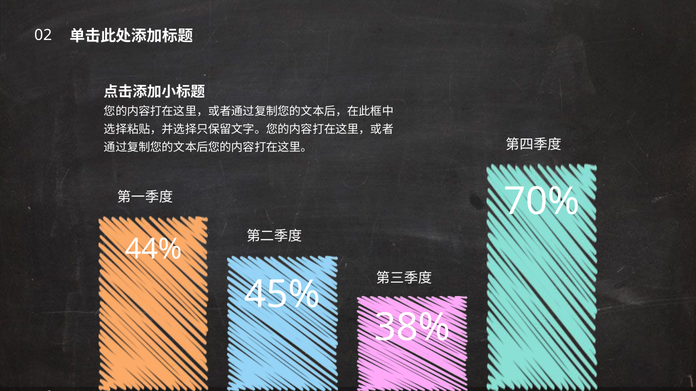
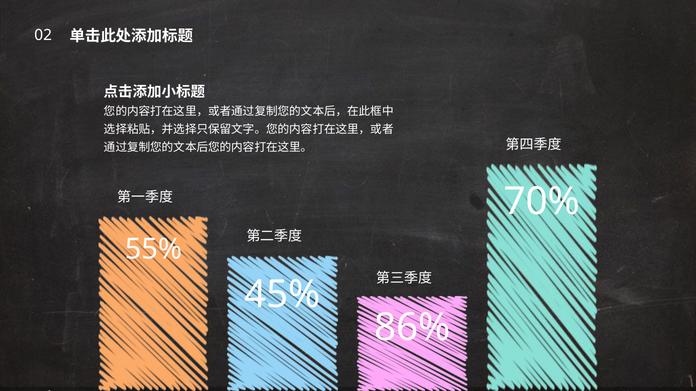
44%: 44% -> 55%
38%: 38% -> 86%
